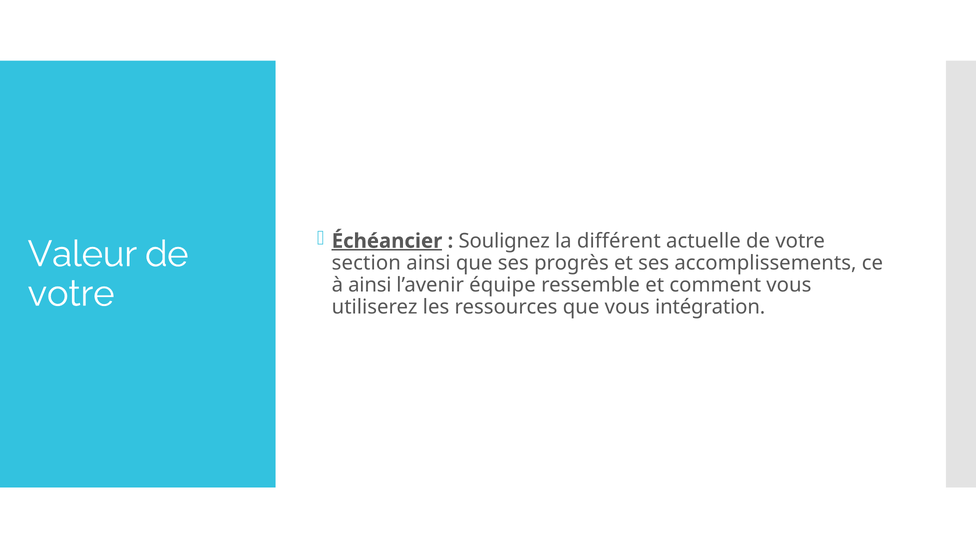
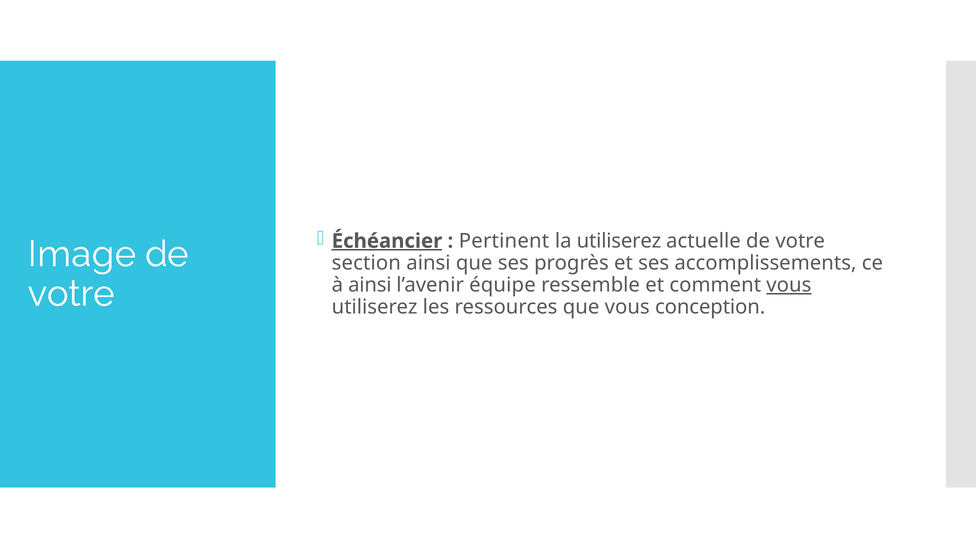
Soulignez: Soulignez -> Pertinent
la différent: différent -> utiliserez
Valeur: Valeur -> Image
vous at (789, 285) underline: none -> present
intégration: intégration -> conception
